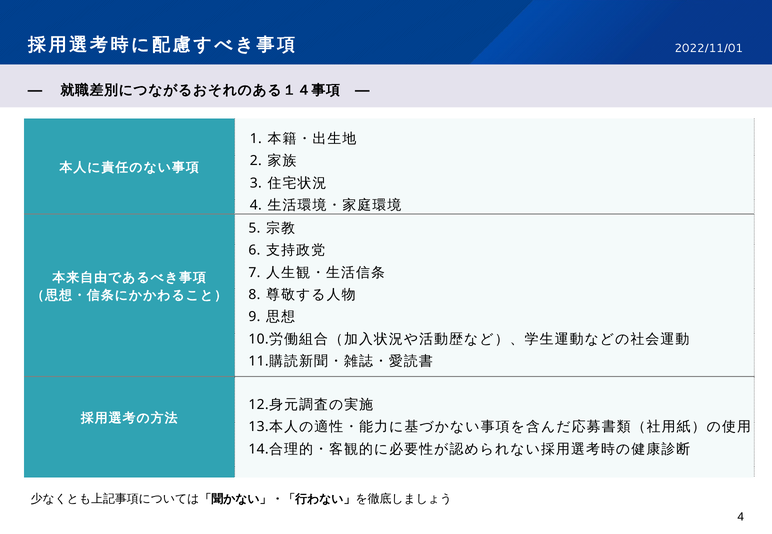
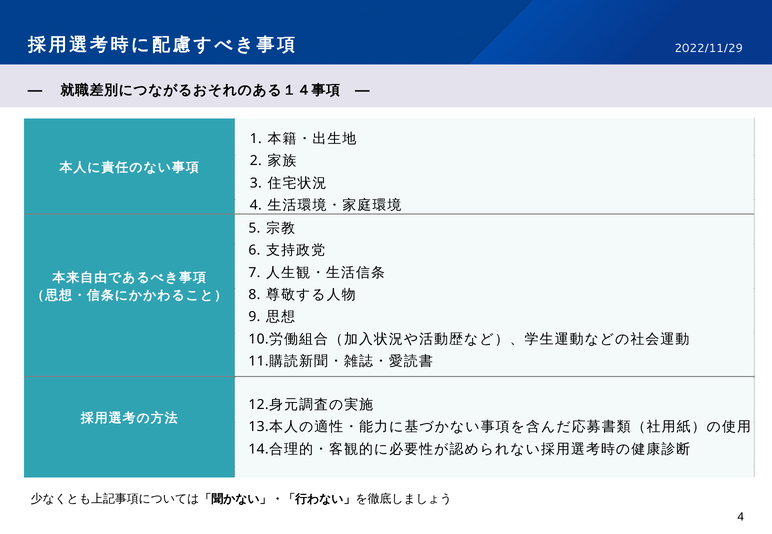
2022/11/01: 2022/11/01 -> 2022/11/29
